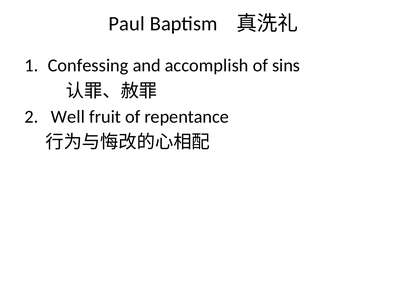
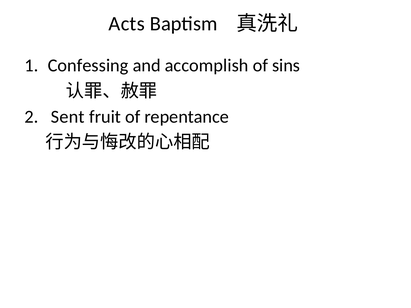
Paul: Paul -> Acts
Well: Well -> Sent
